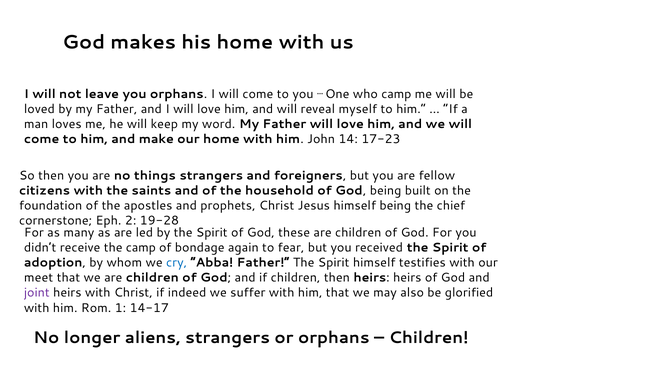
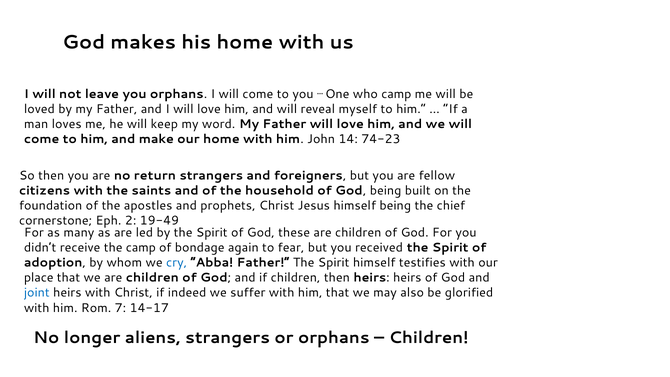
17-23: 17-23 -> 74-23
things: things -> return
19-28: 19-28 -> 19-49
meet: meet -> place
joint colour: purple -> blue
1: 1 -> 7
